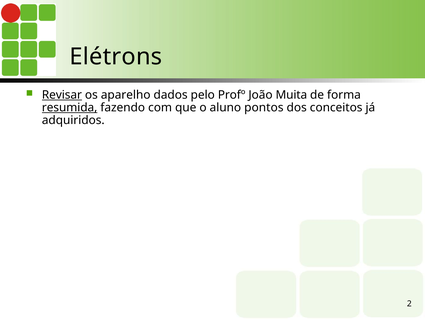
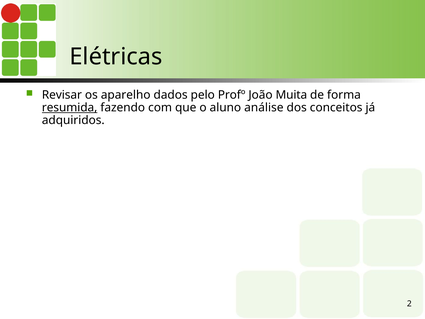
Elétrons: Elétrons -> Elétricas
Revisar underline: present -> none
pontos: pontos -> análise
